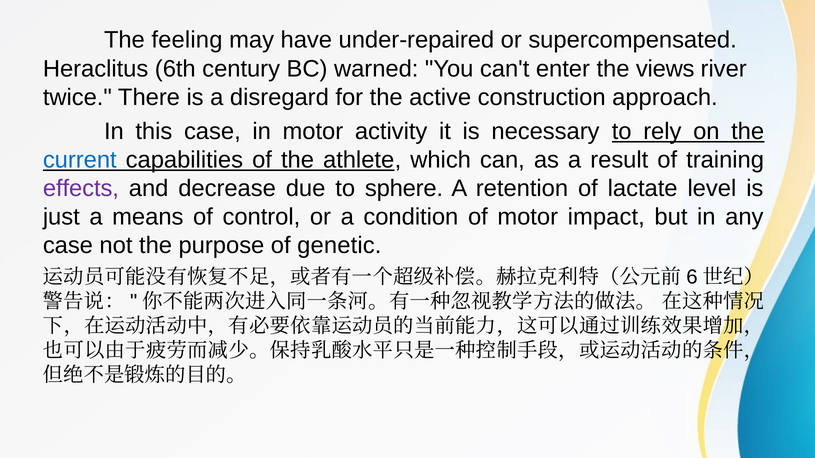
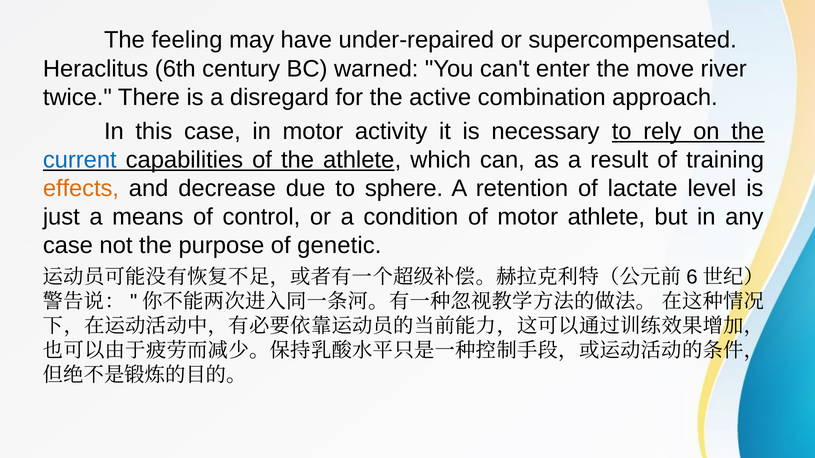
views: views -> move
construction: construction -> combination
effects colour: purple -> orange
motor impact: impact -> athlete
